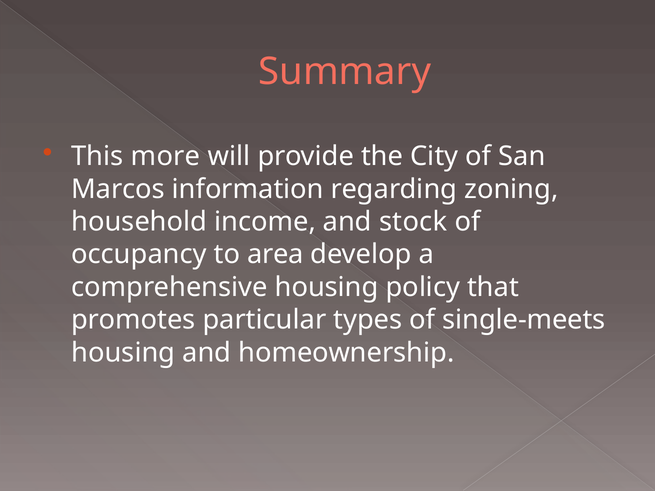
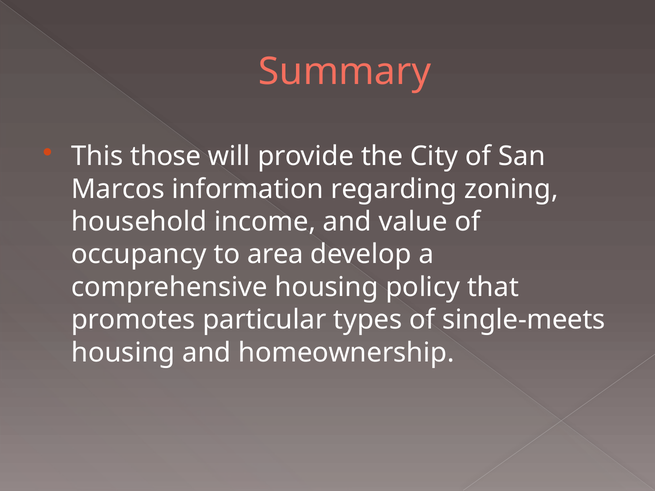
more: more -> those
stock: stock -> value
